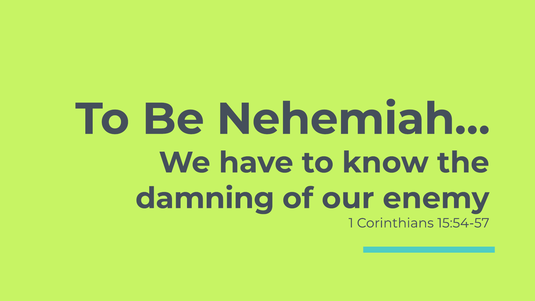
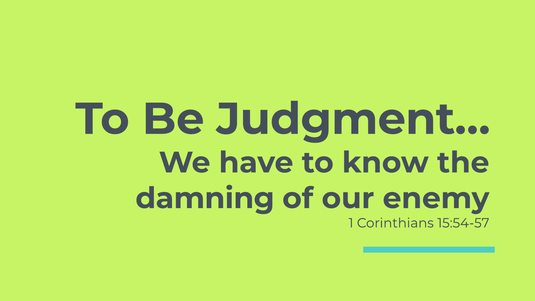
Nehemiah…: Nehemiah… -> Judgment…
